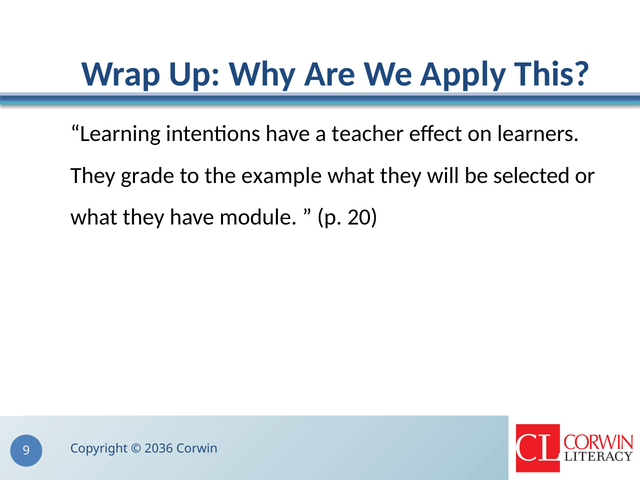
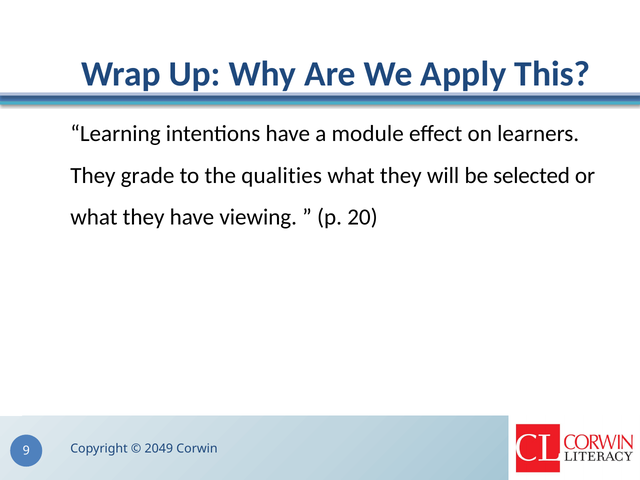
teacher: teacher -> module
example: example -> qualities
module: module -> viewing
2036: 2036 -> 2049
